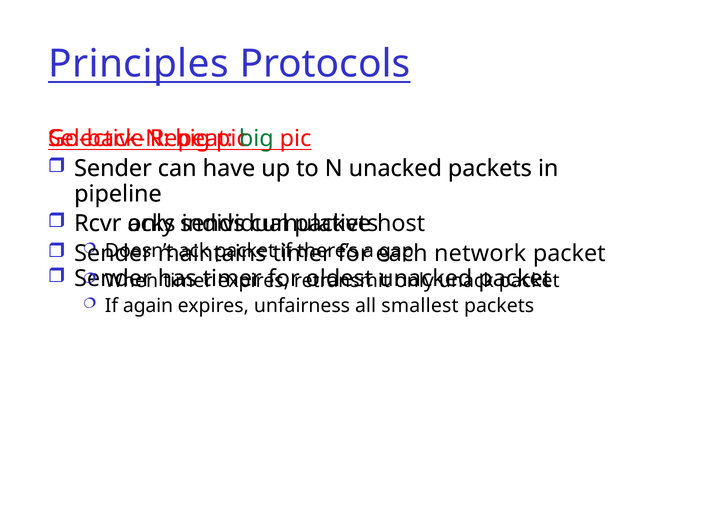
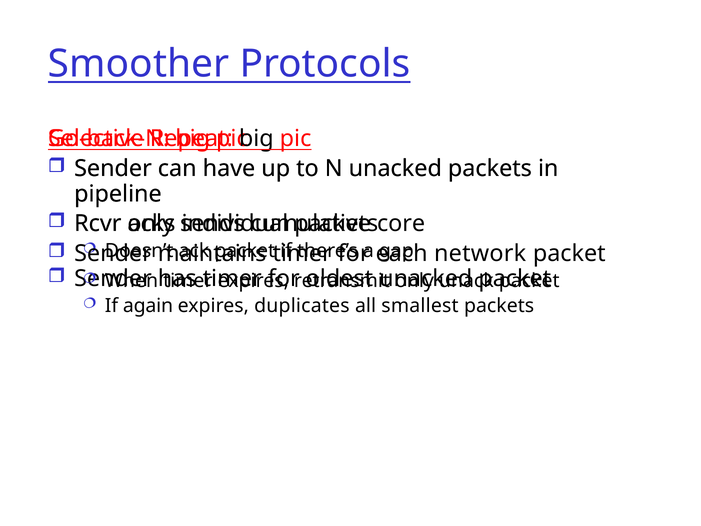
Principles: Principles -> Smoother
big at (256, 139) colour: green -> black
host: host -> core
unfairness: unfairness -> duplicates
